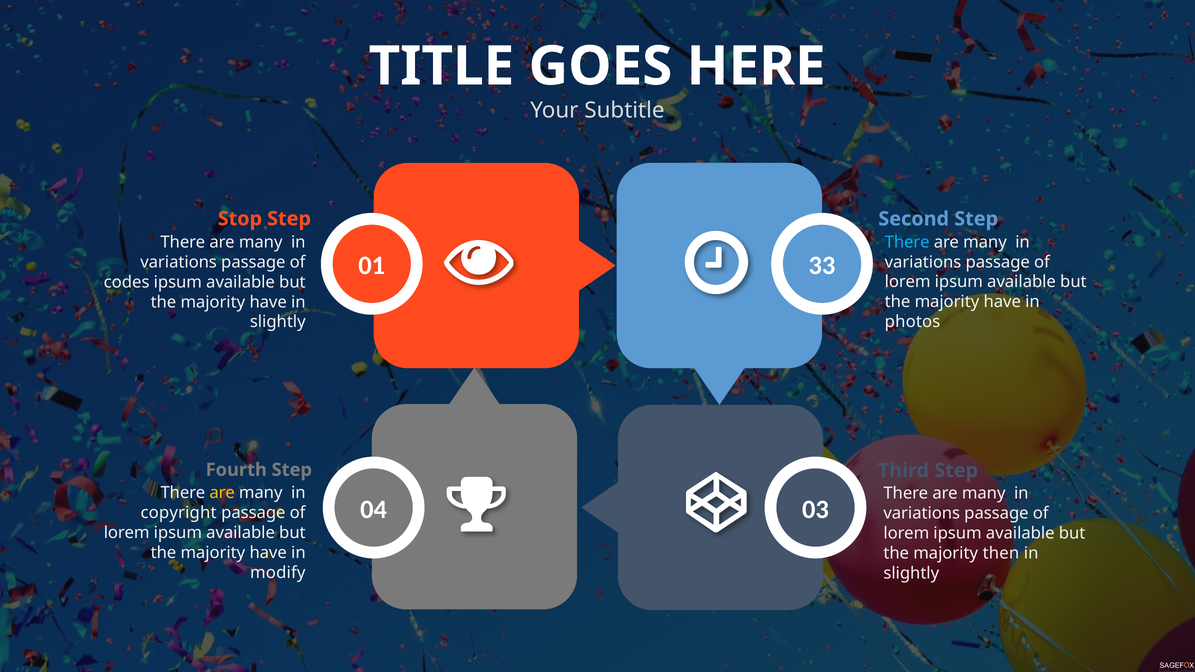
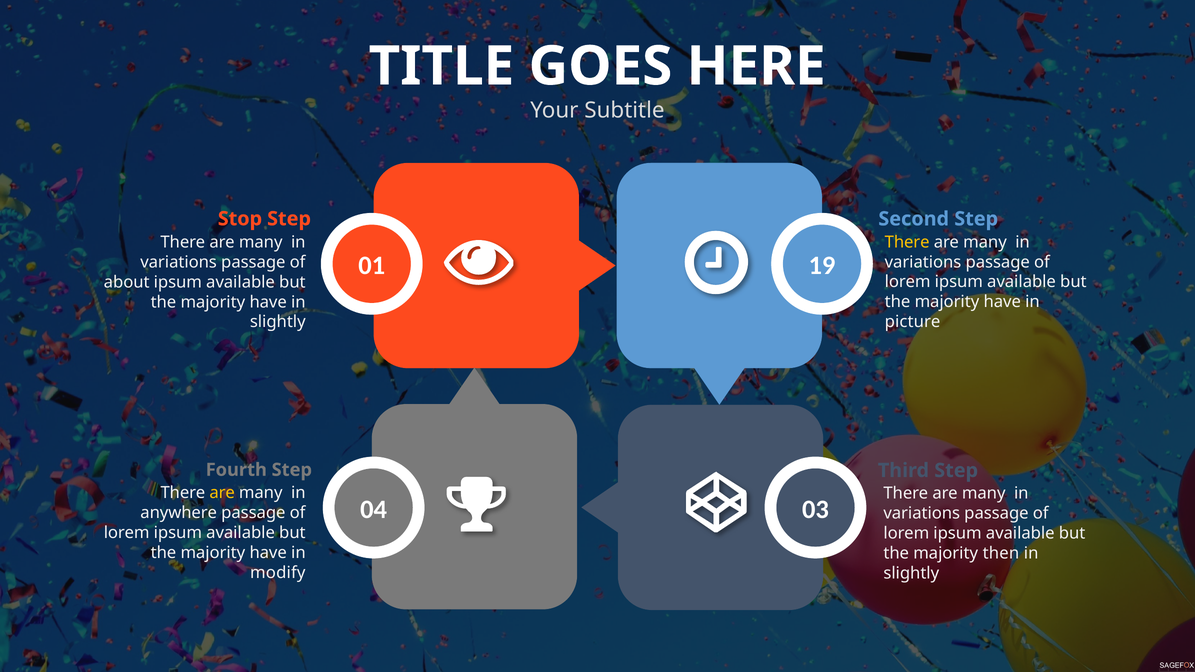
There at (907, 242) colour: light blue -> yellow
33: 33 -> 19
codes: codes -> about
photos: photos -> picture
copyright: copyright -> anywhere
